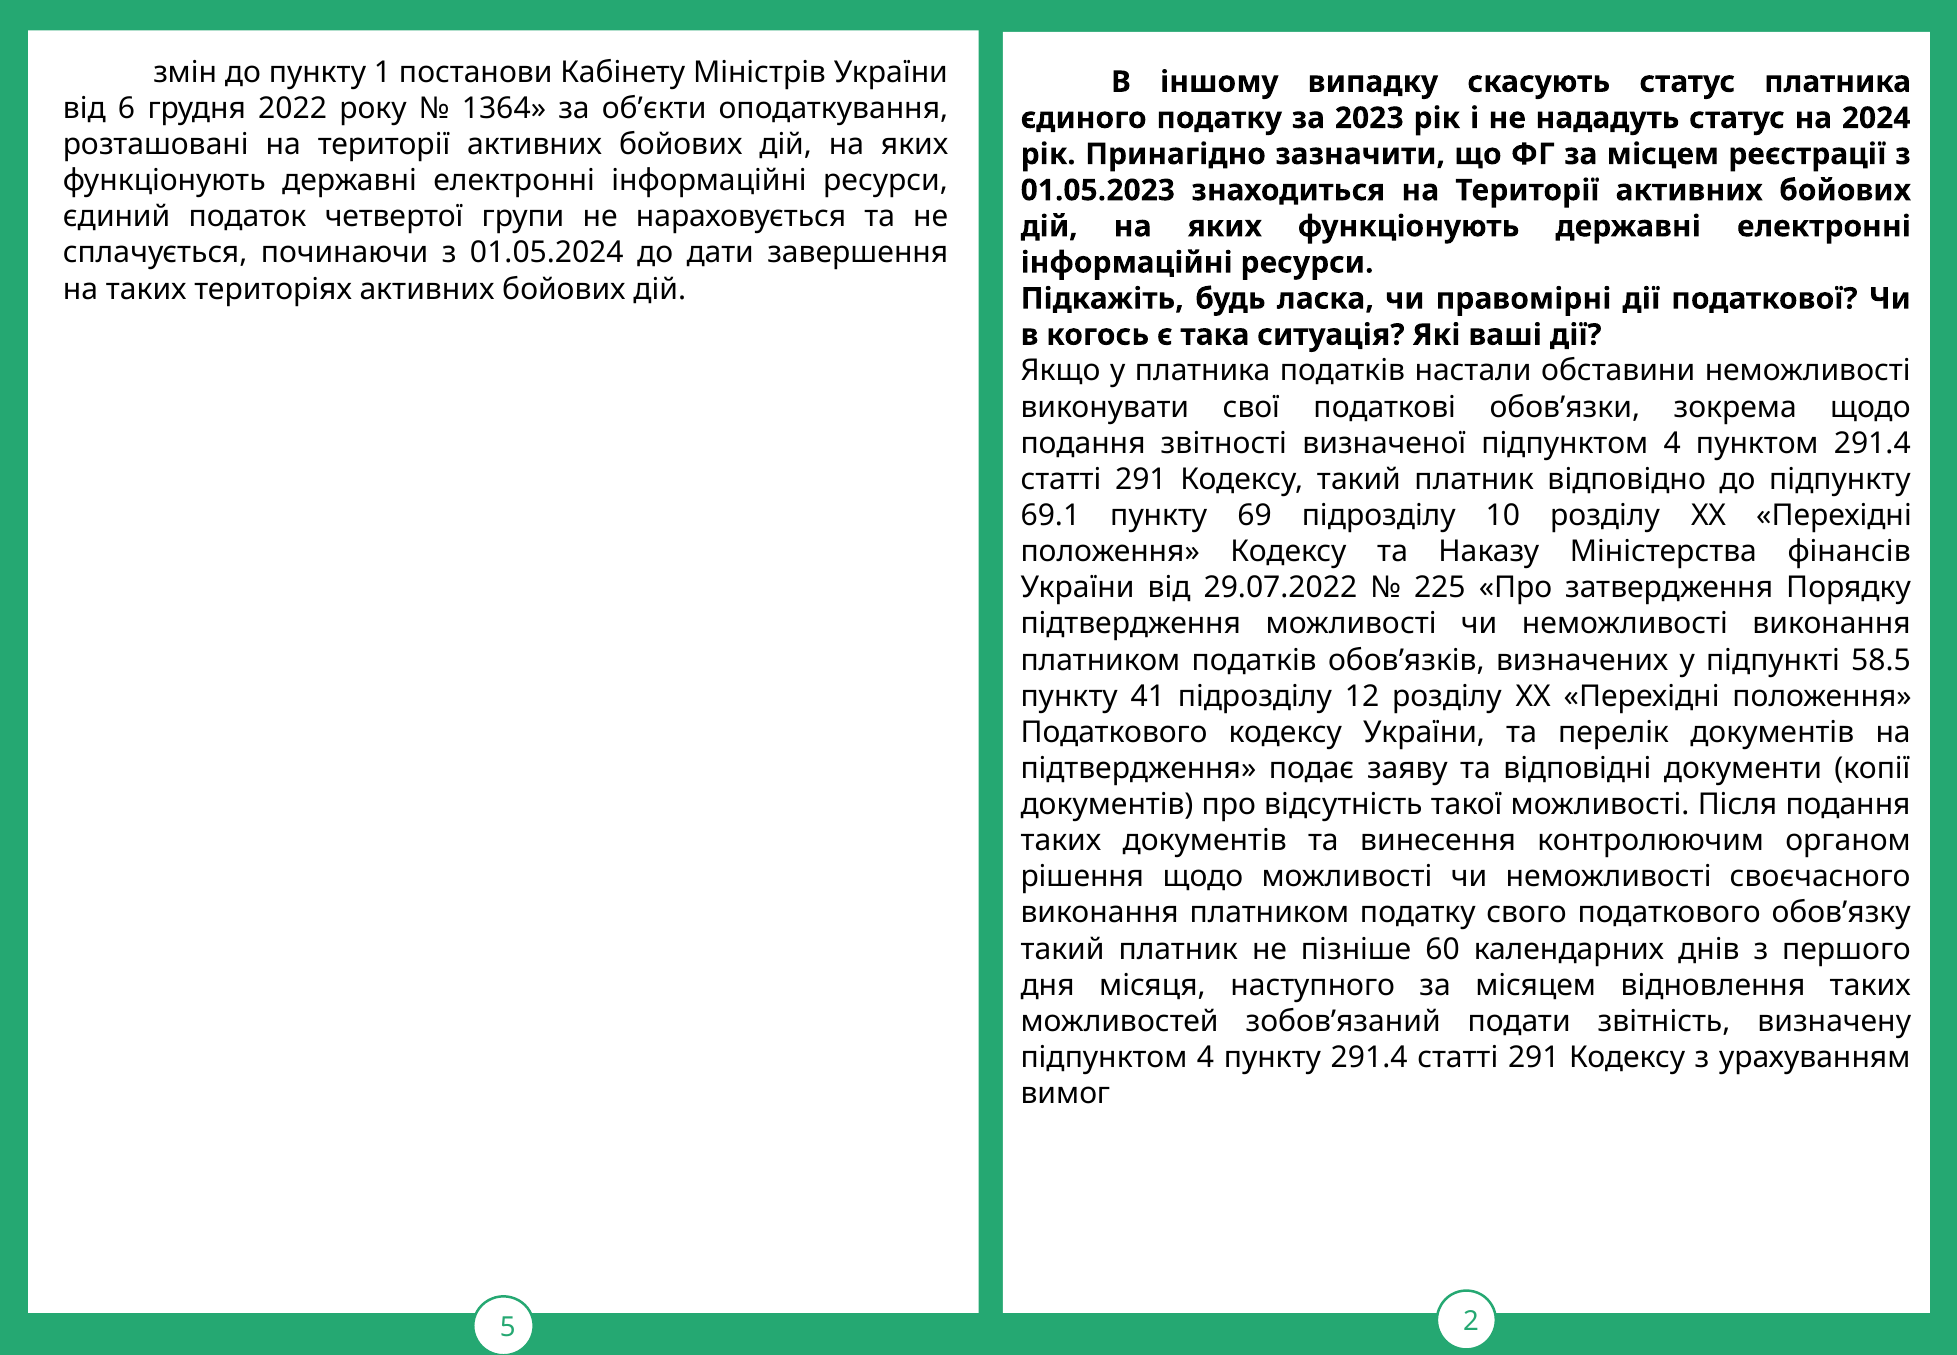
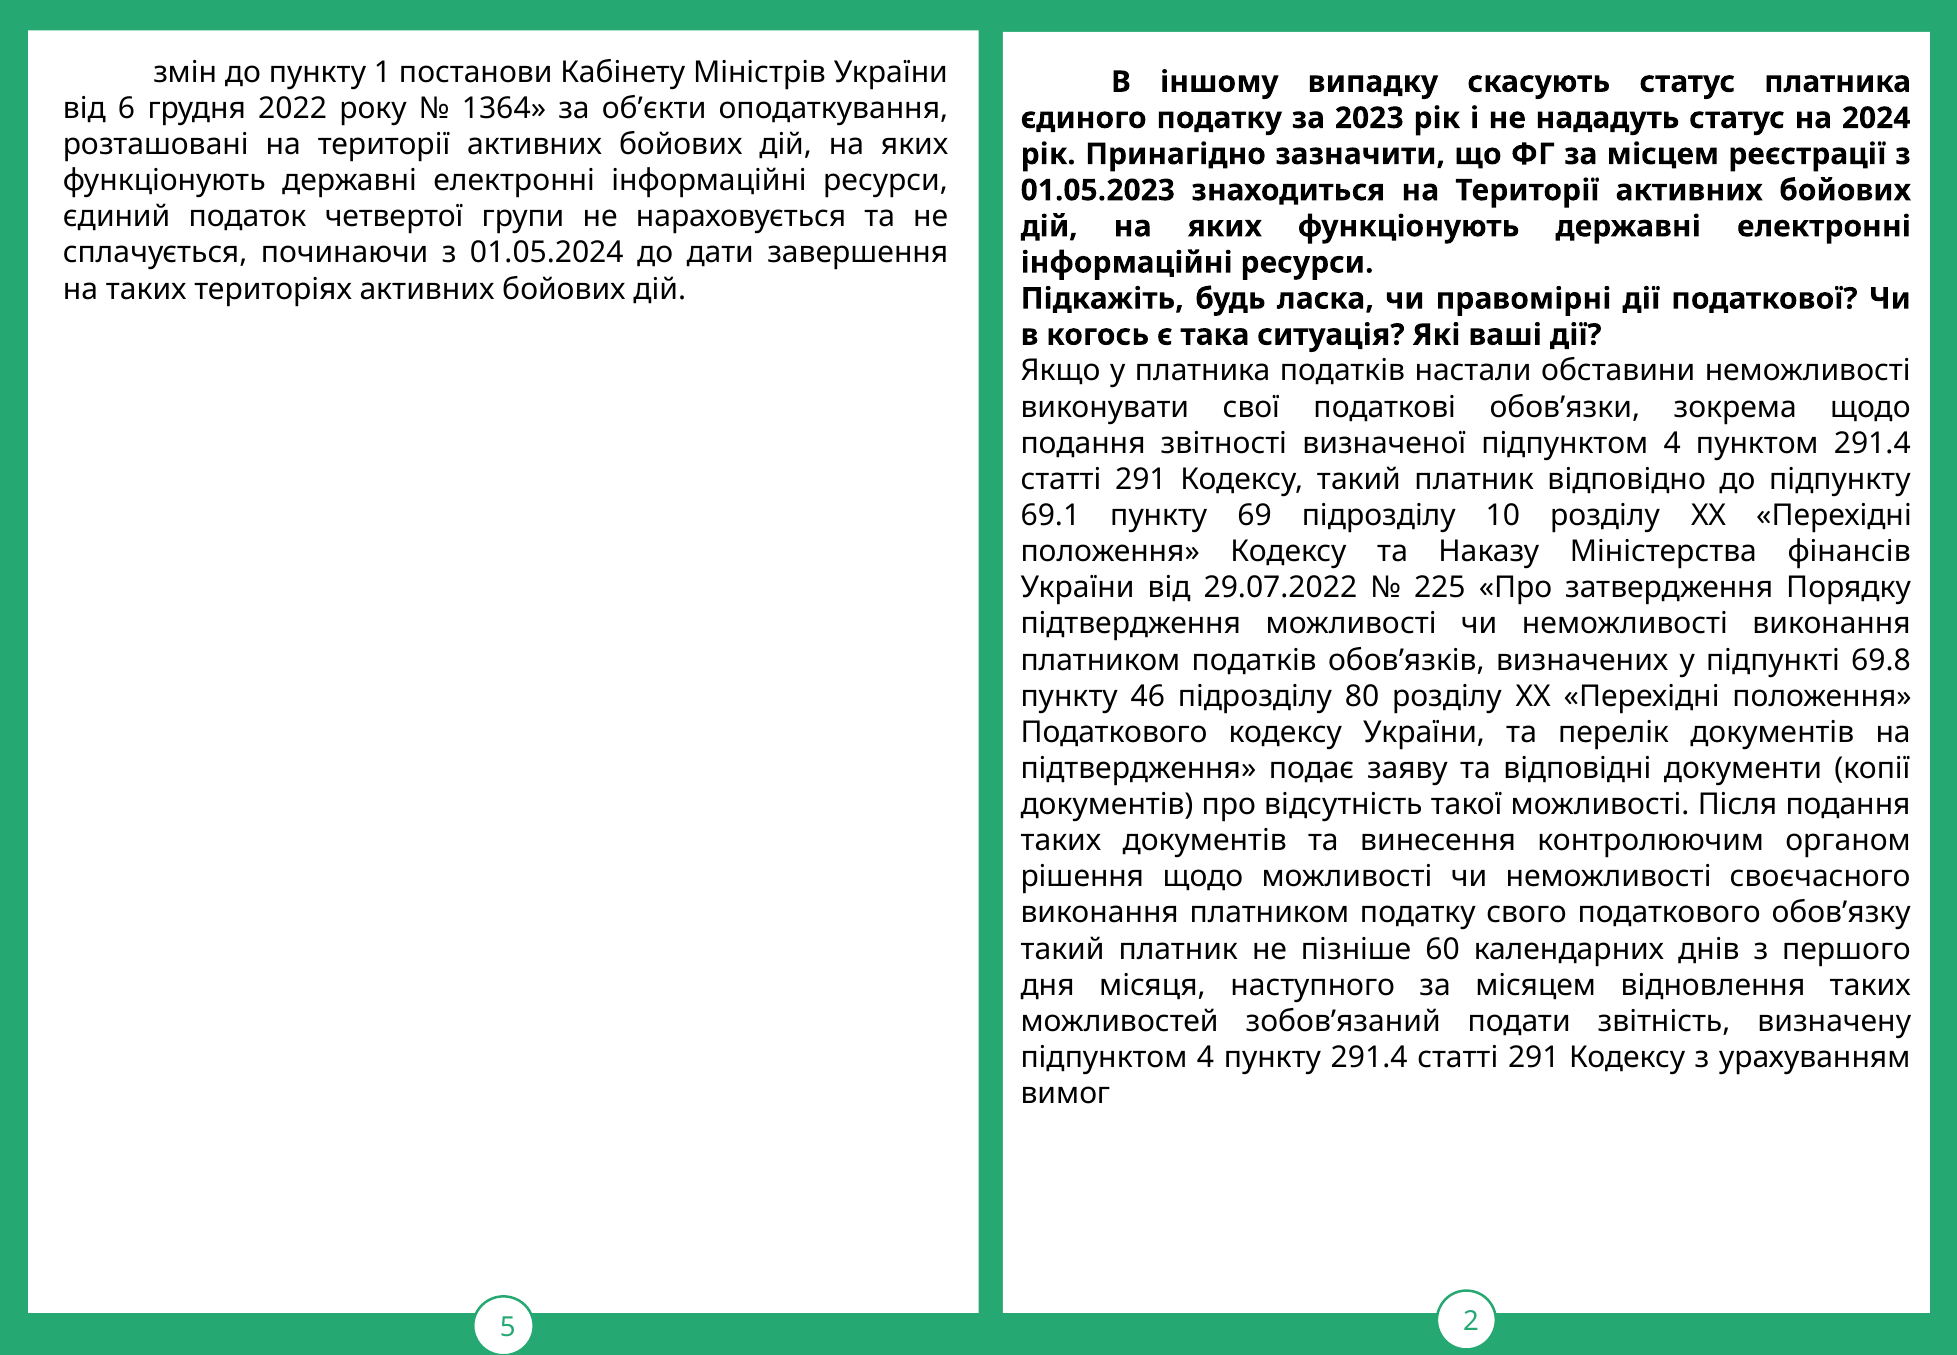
58.5: 58.5 -> 69.8
41: 41 -> 46
12: 12 -> 80
